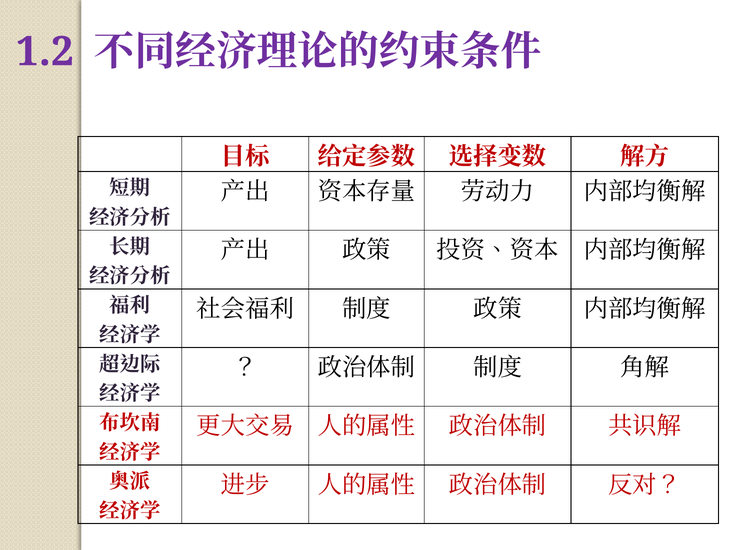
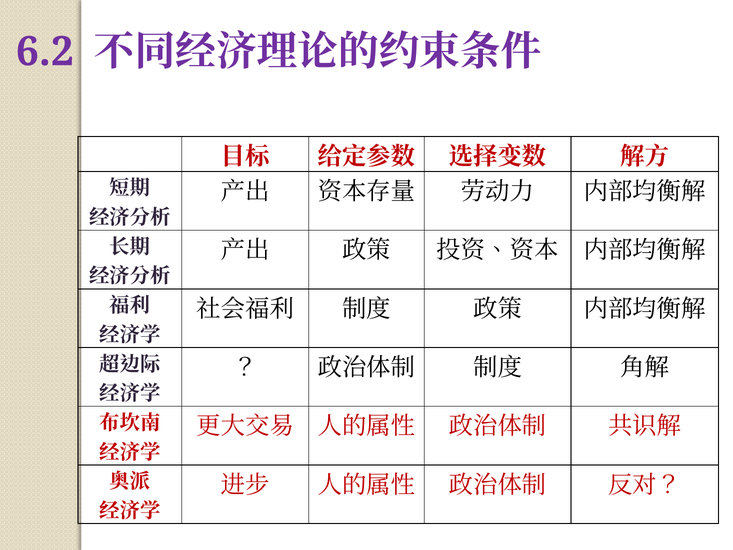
1.2: 1.2 -> 6.2
